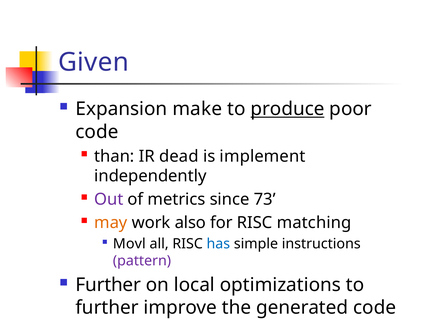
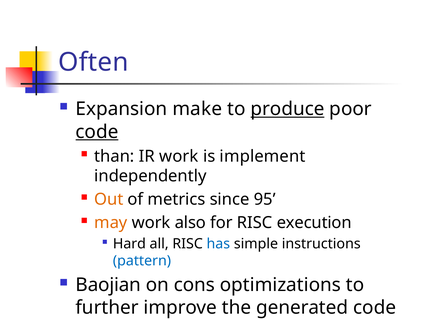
Given: Given -> Often
code at (97, 132) underline: none -> present
IR dead: dead -> work
Out colour: purple -> orange
73: 73 -> 95
matching: matching -> execution
Movl: Movl -> Hard
pattern colour: purple -> blue
Further at (108, 285): Further -> Baojian
local: local -> cons
